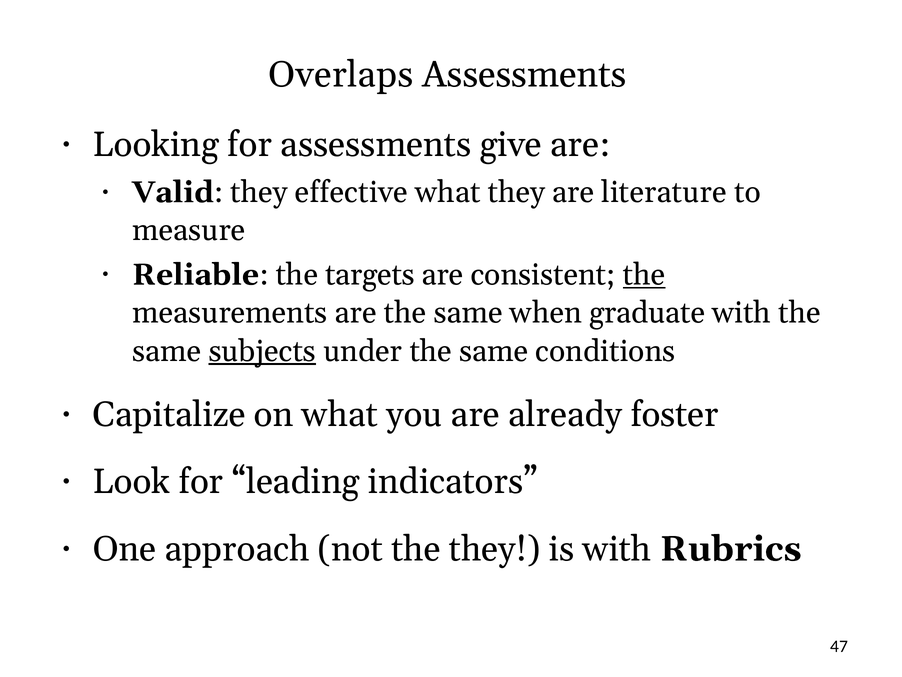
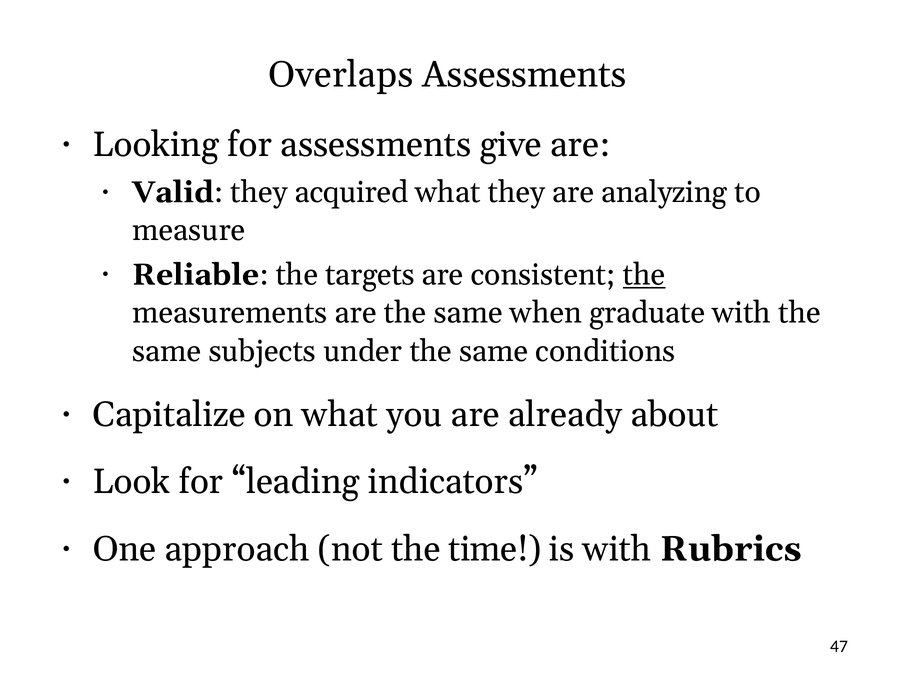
effective: effective -> acquired
literature: literature -> analyzing
subjects underline: present -> none
foster: foster -> about
the they: they -> time
